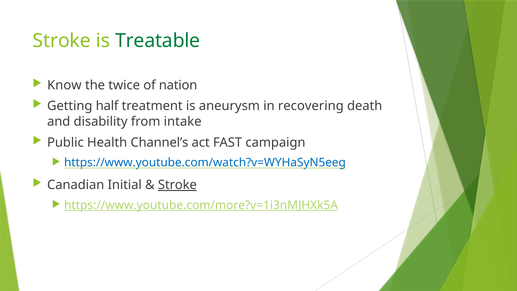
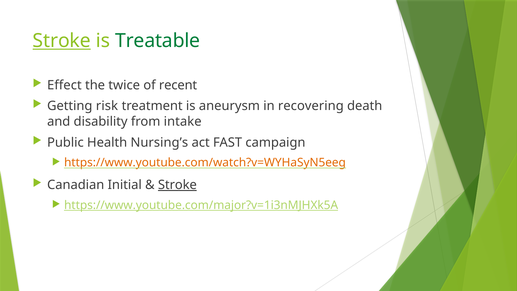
Stroke at (62, 41) underline: none -> present
Know: Know -> Effect
nation: nation -> recent
half: half -> risk
Channel’s: Channel’s -> Nursing’s
https://www.youtube.com/watch?v=WYHaSyN5eeg colour: blue -> orange
https://www.youtube.com/more?v=1i3nMJHXk5A: https://www.youtube.com/more?v=1i3nMJHXk5A -> https://www.youtube.com/major?v=1i3nMJHXk5A
